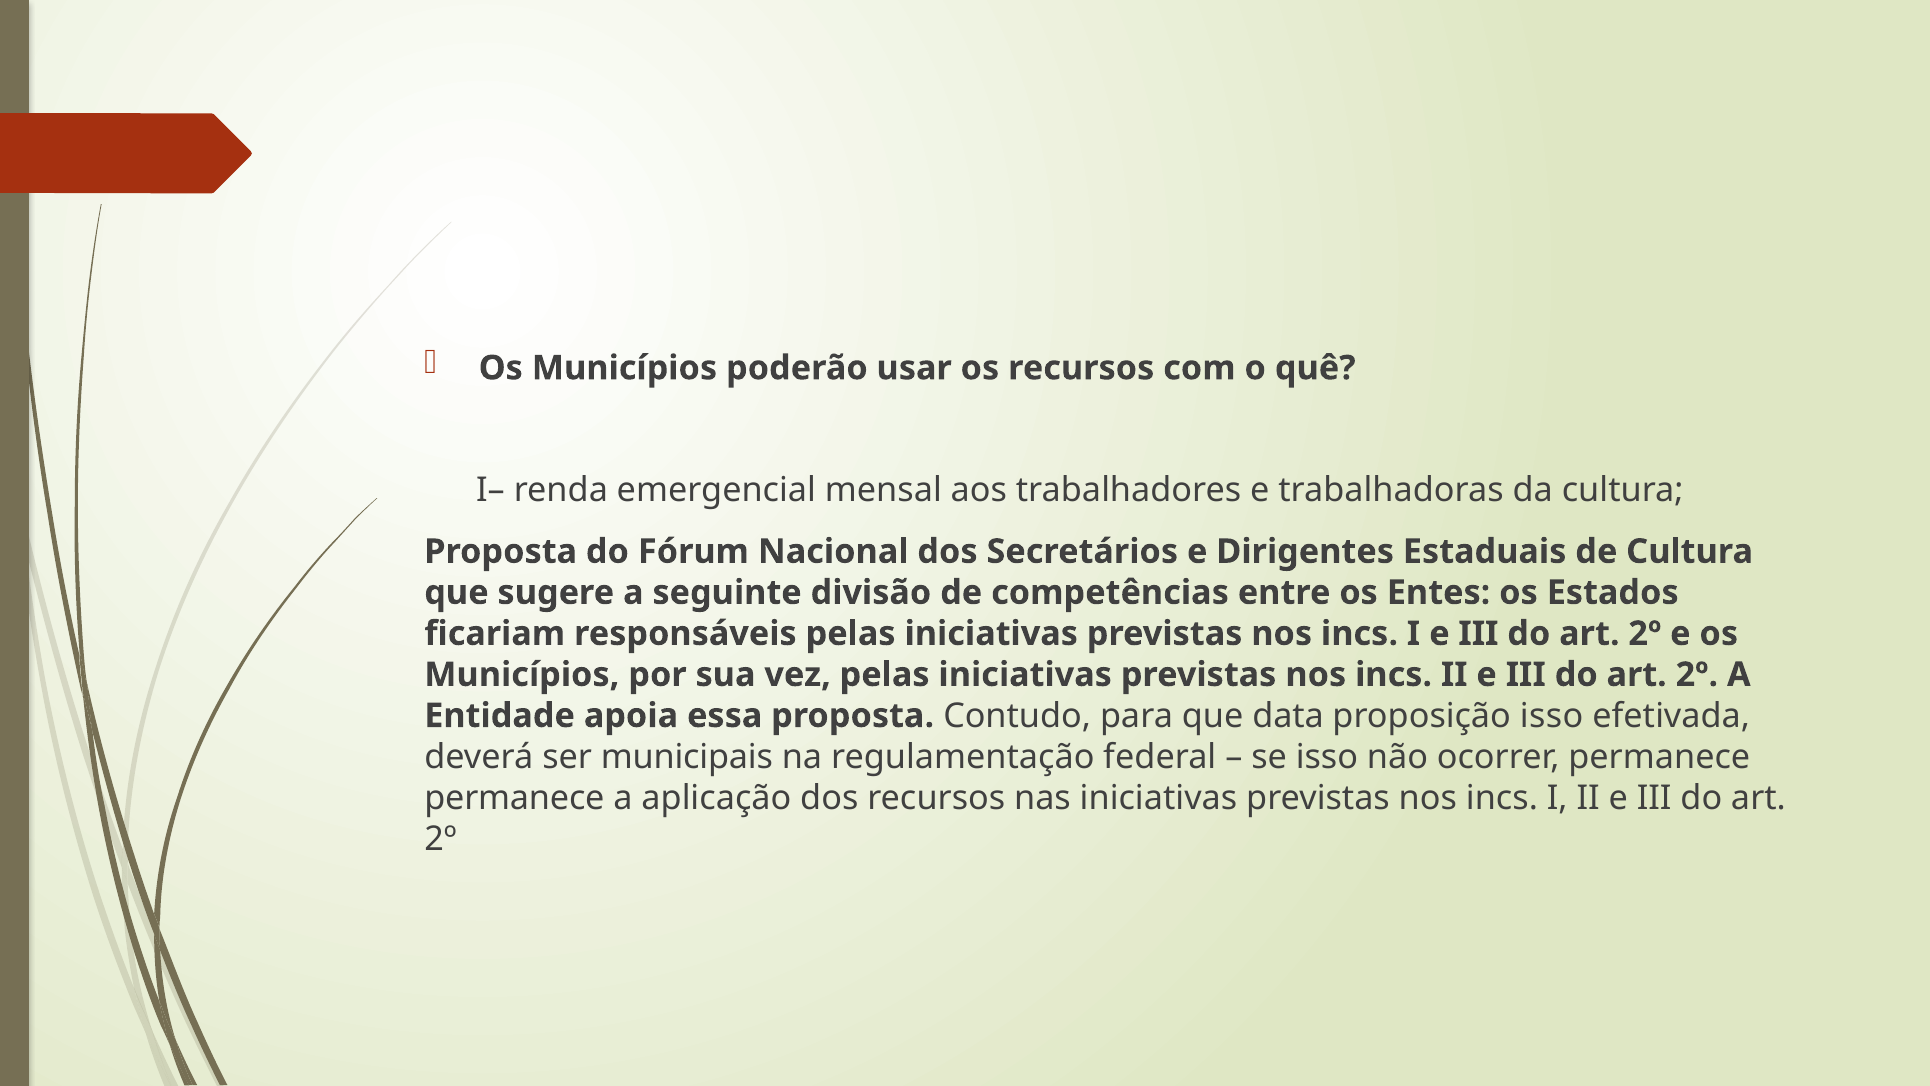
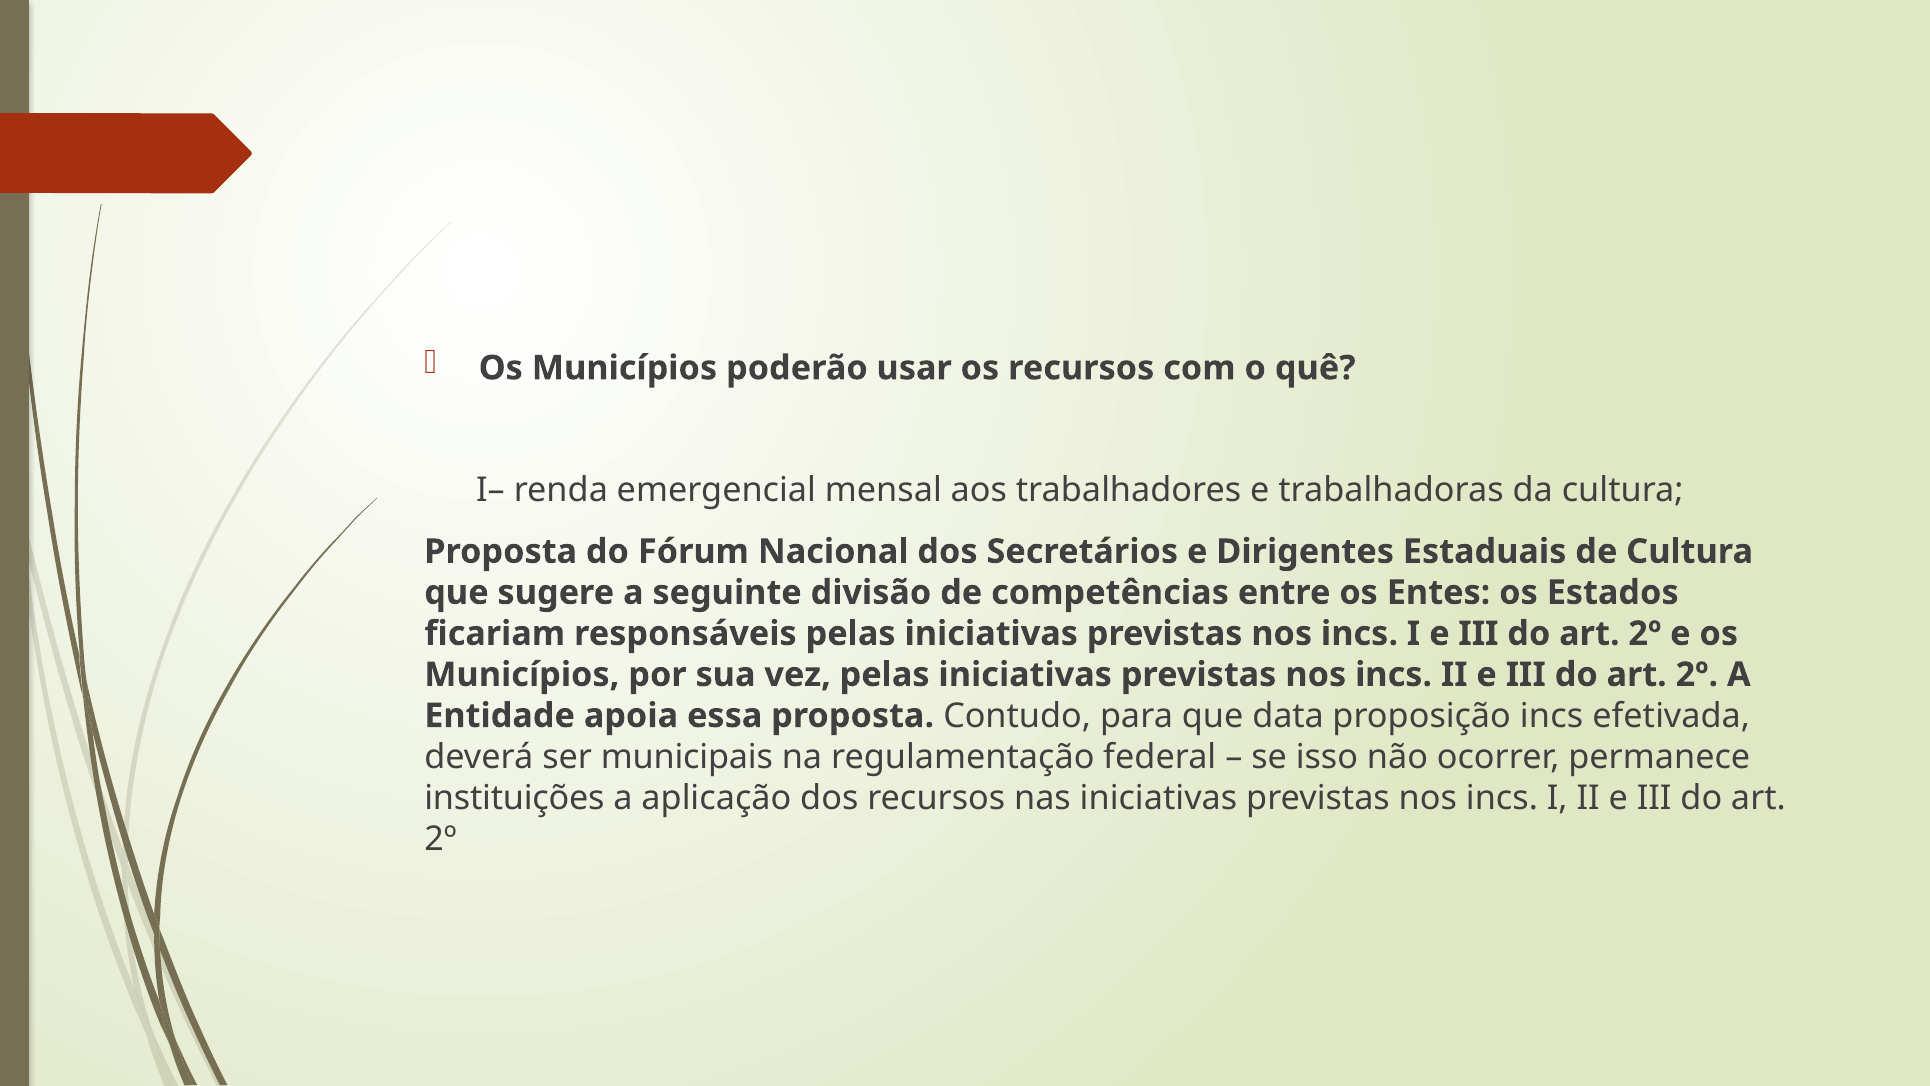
proposição isso: isso -> incs
permanece at (514, 798): permanece -> instituições
